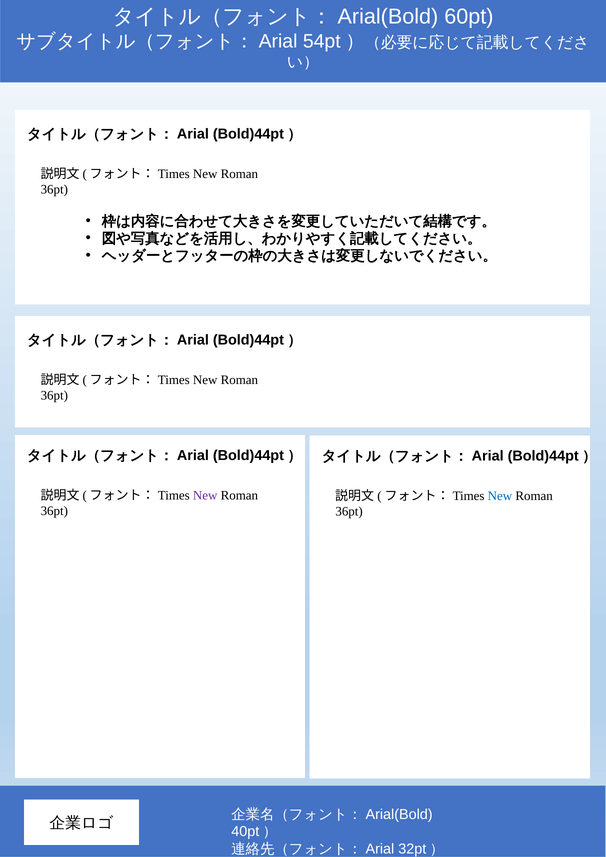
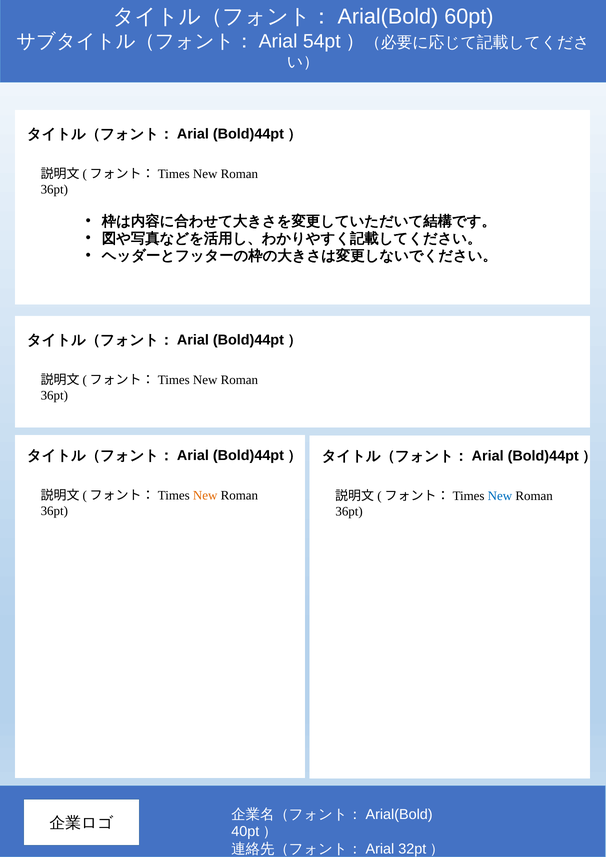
New at (205, 496) colour: purple -> orange
